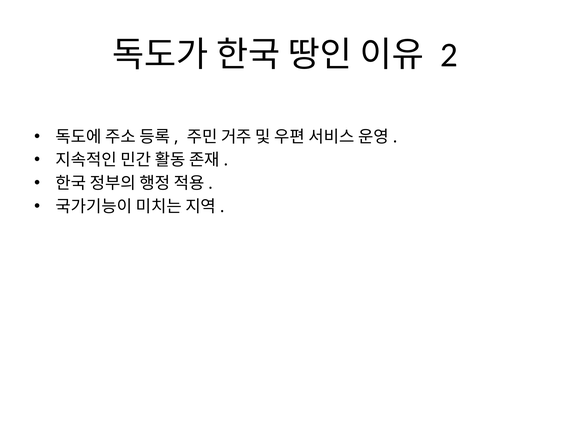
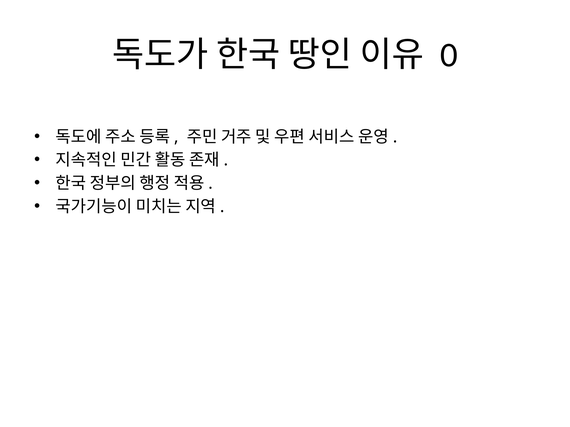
2: 2 -> 0
